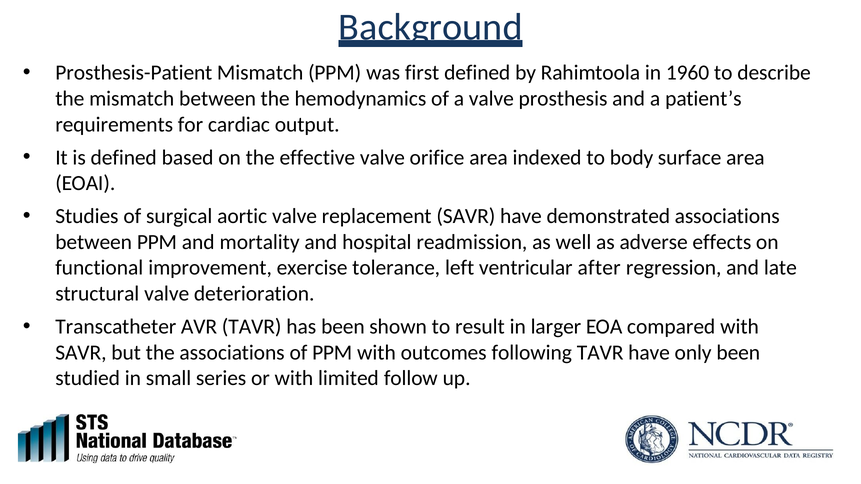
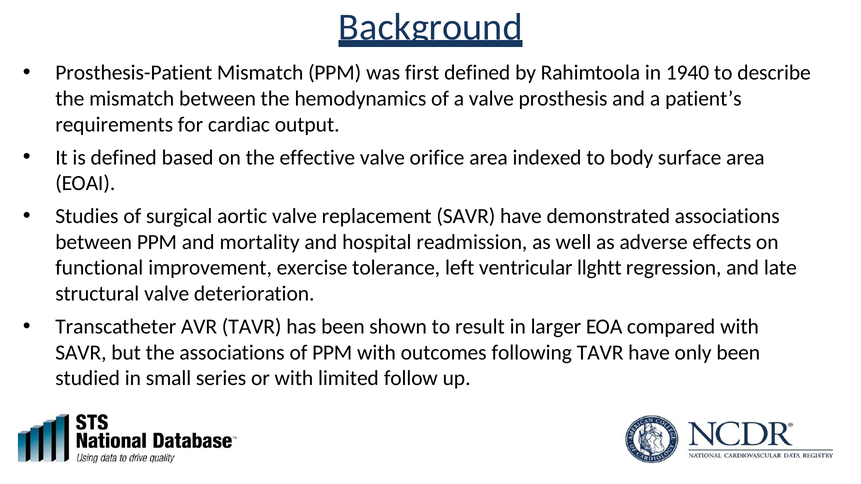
1960: 1960 -> 1940
after: after -> llghtt
